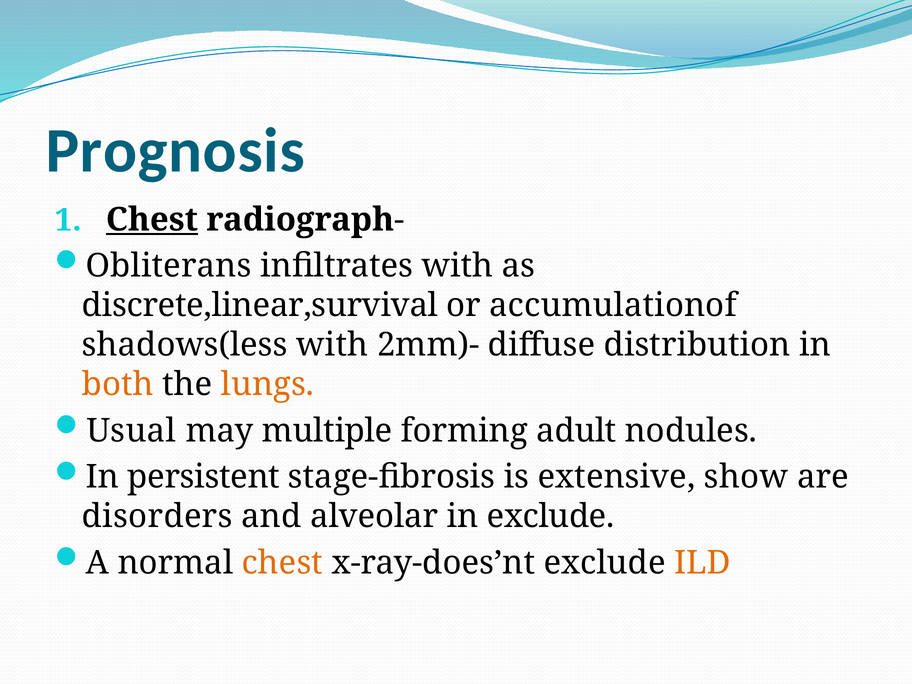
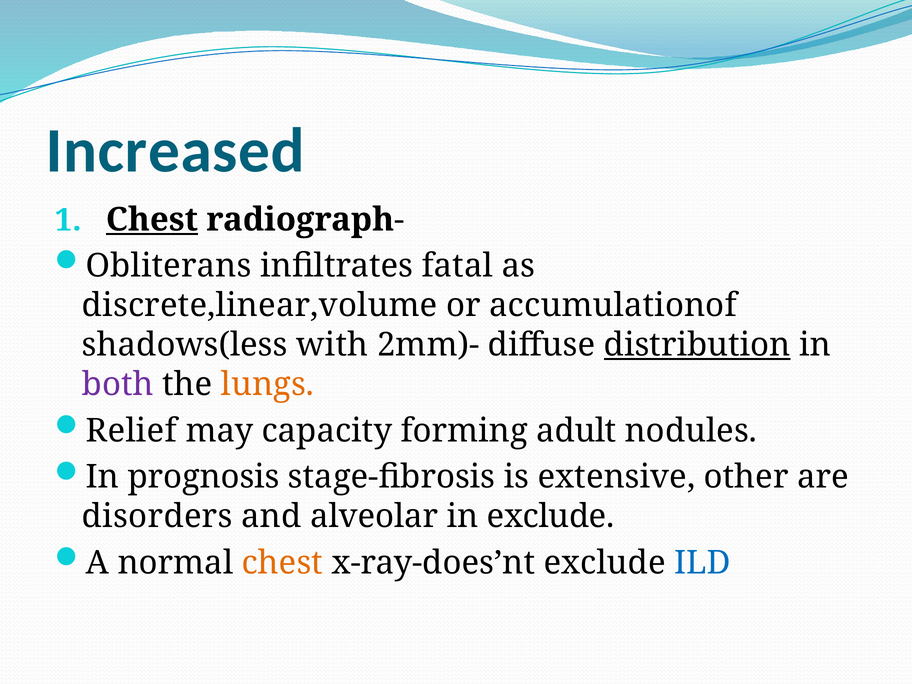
Prognosis: Prognosis -> Increased
infiltrates with: with -> fatal
discrete,linear,survival: discrete,linear,survival -> discrete,linear,volume
distribution underline: none -> present
both colour: orange -> purple
Usual: Usual -> Relief
multiple: multiple -> capacity
persistent: persistent -> prognosis
show: show -> other
ILD colour: orange -> blue
